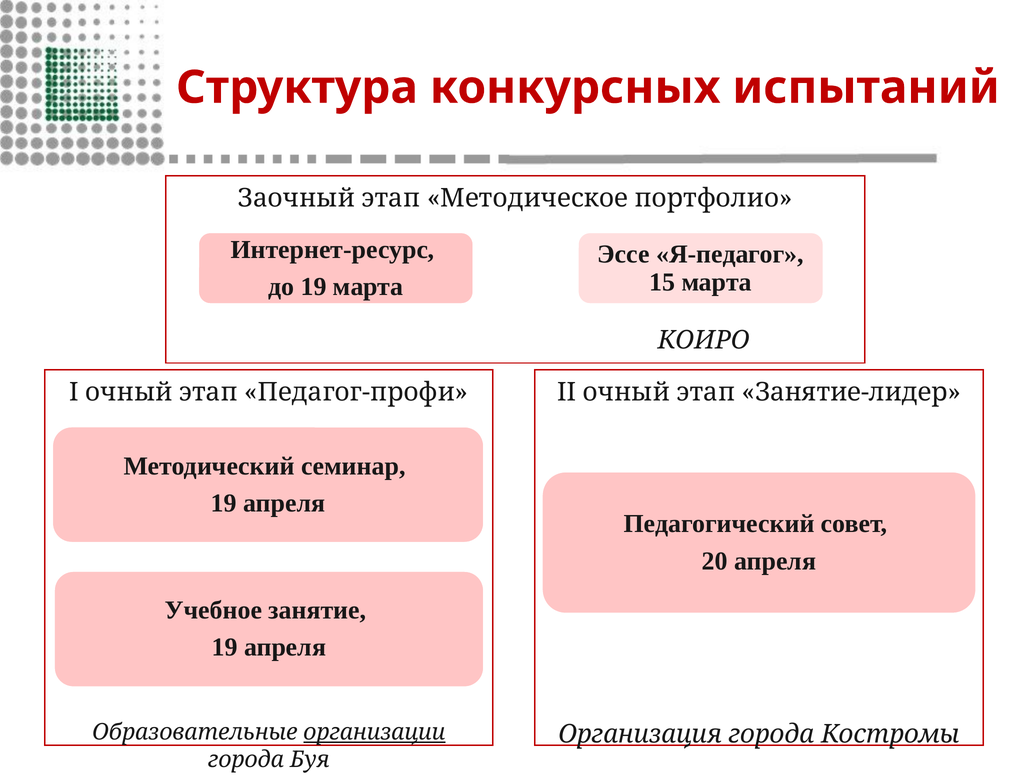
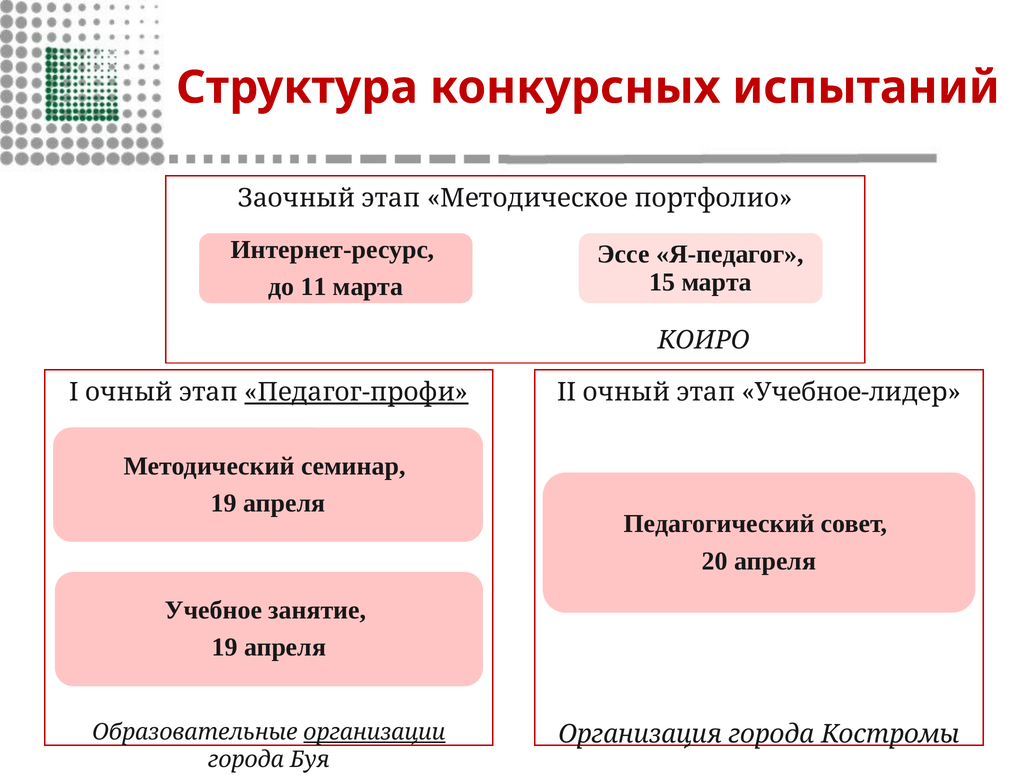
до 19: 19 -> 11
Педагог-профи underline: none -> present
Занятие-лидер: Занятие-лидер -> Учебное-лидер
